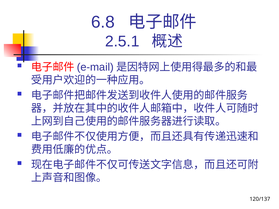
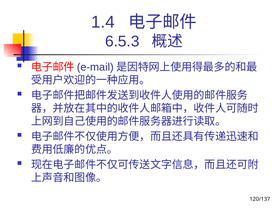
6.8: 6.8 -> 1.4
2.5.1: 2.5.1 -> 6.5.3
